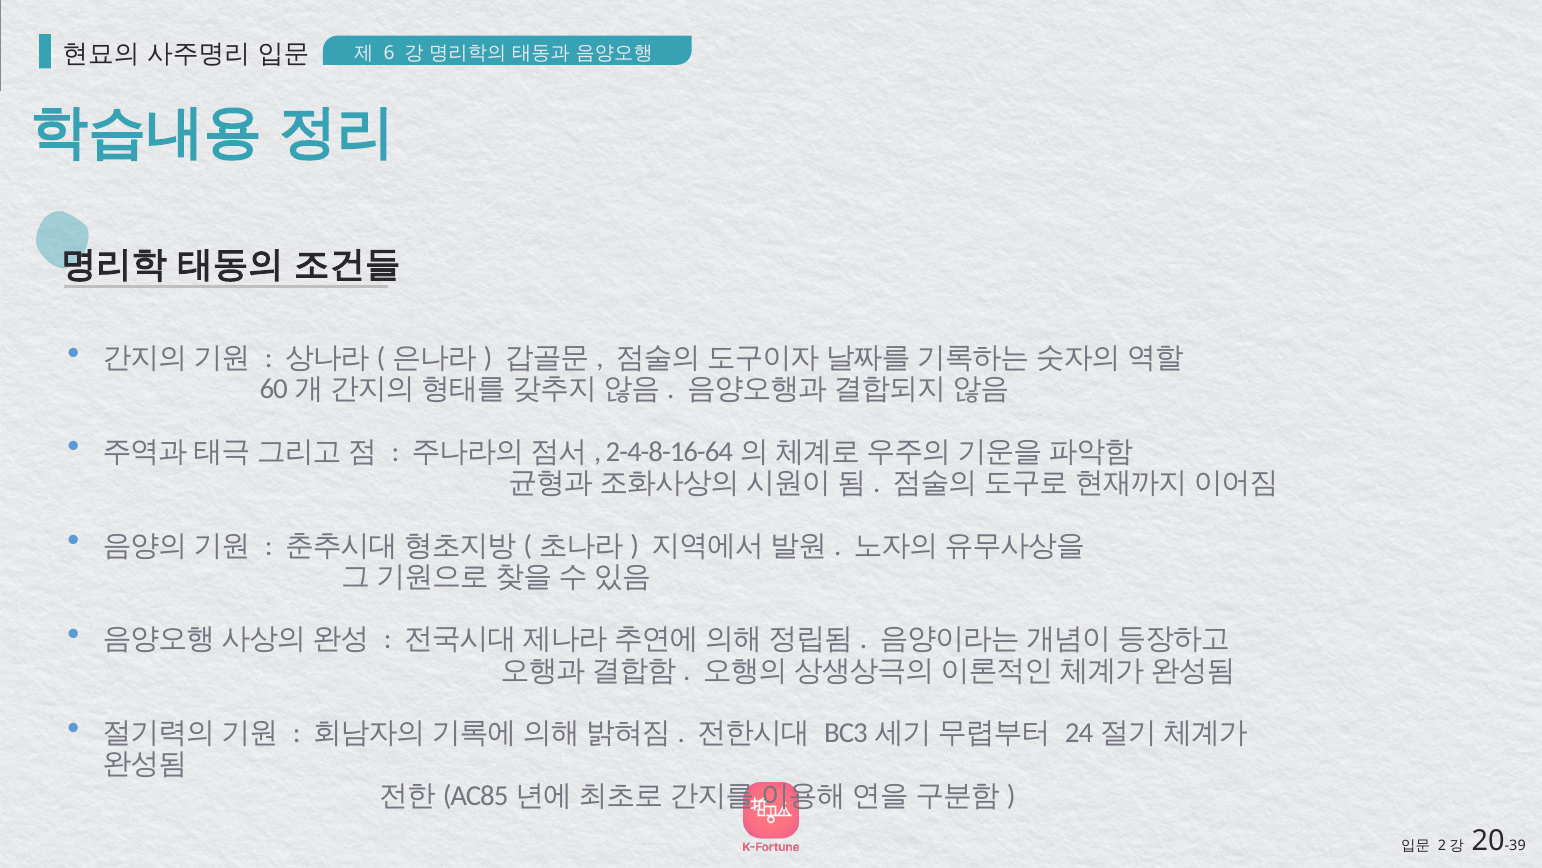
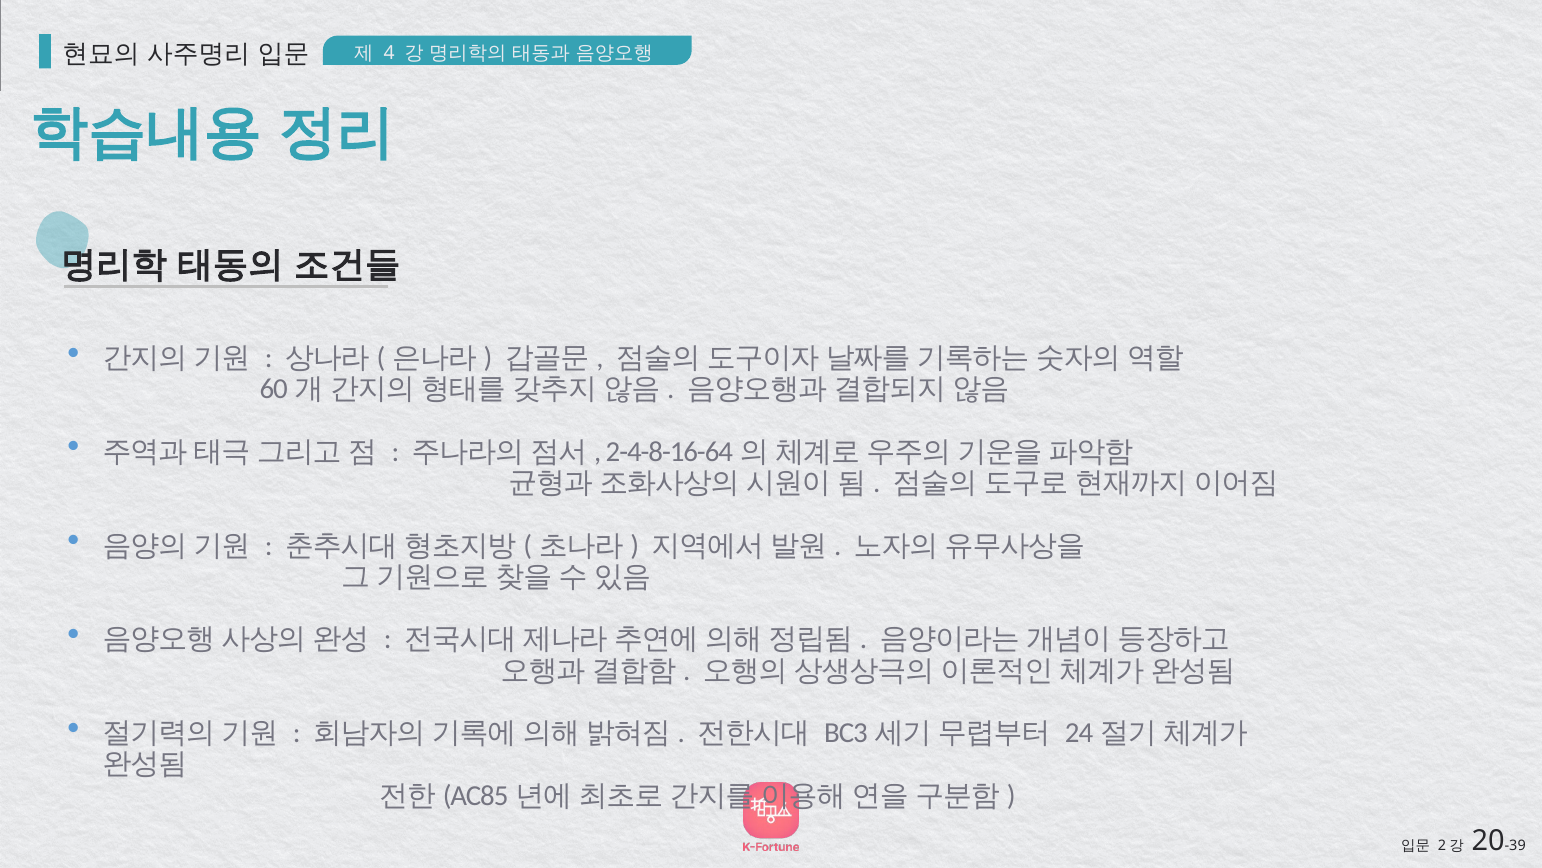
6: 6 -> 4
